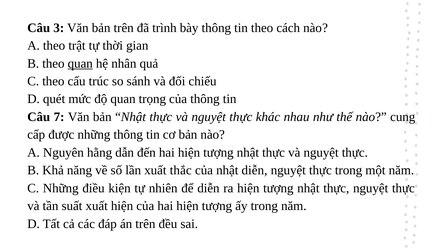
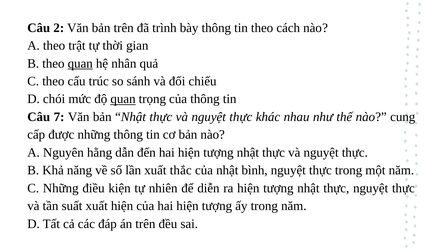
3: 3 -> 2
quét: quét -> chói
quan at (123, 99) underline: none -> present
nhật diễn: diễn -> bình
